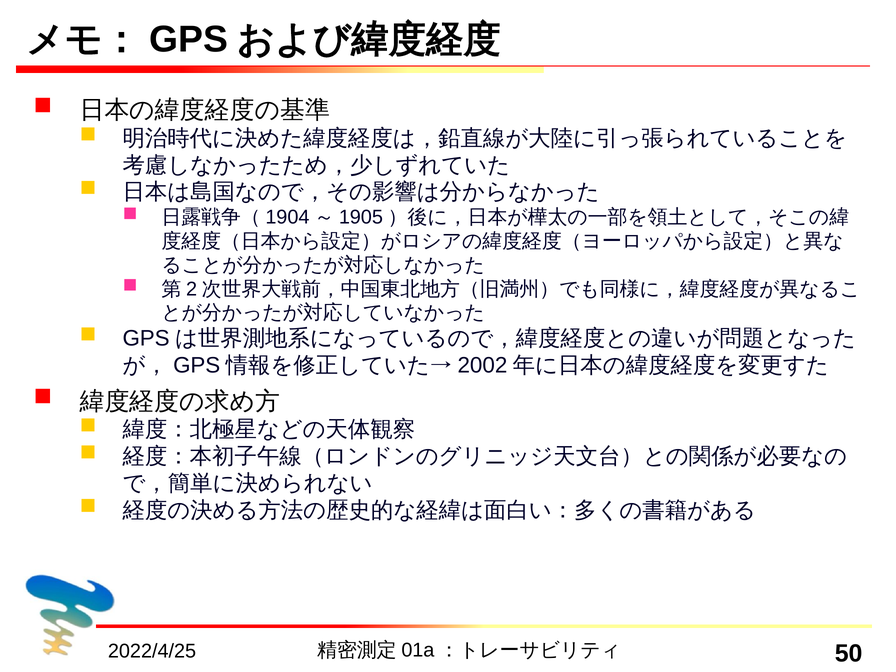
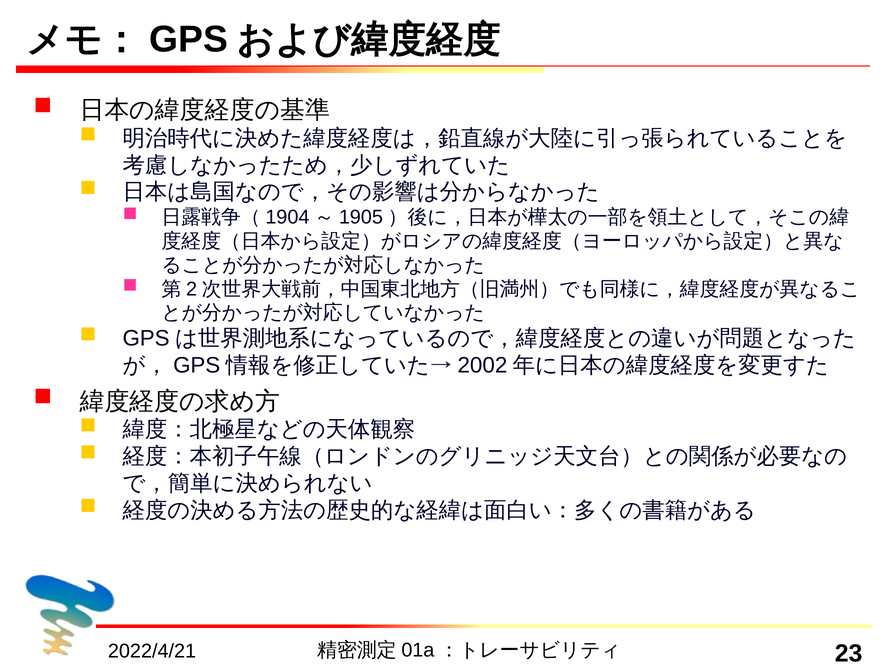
2022/4/25: 2022/4/25 -> 2022/4/21
50: 50 -> 23
